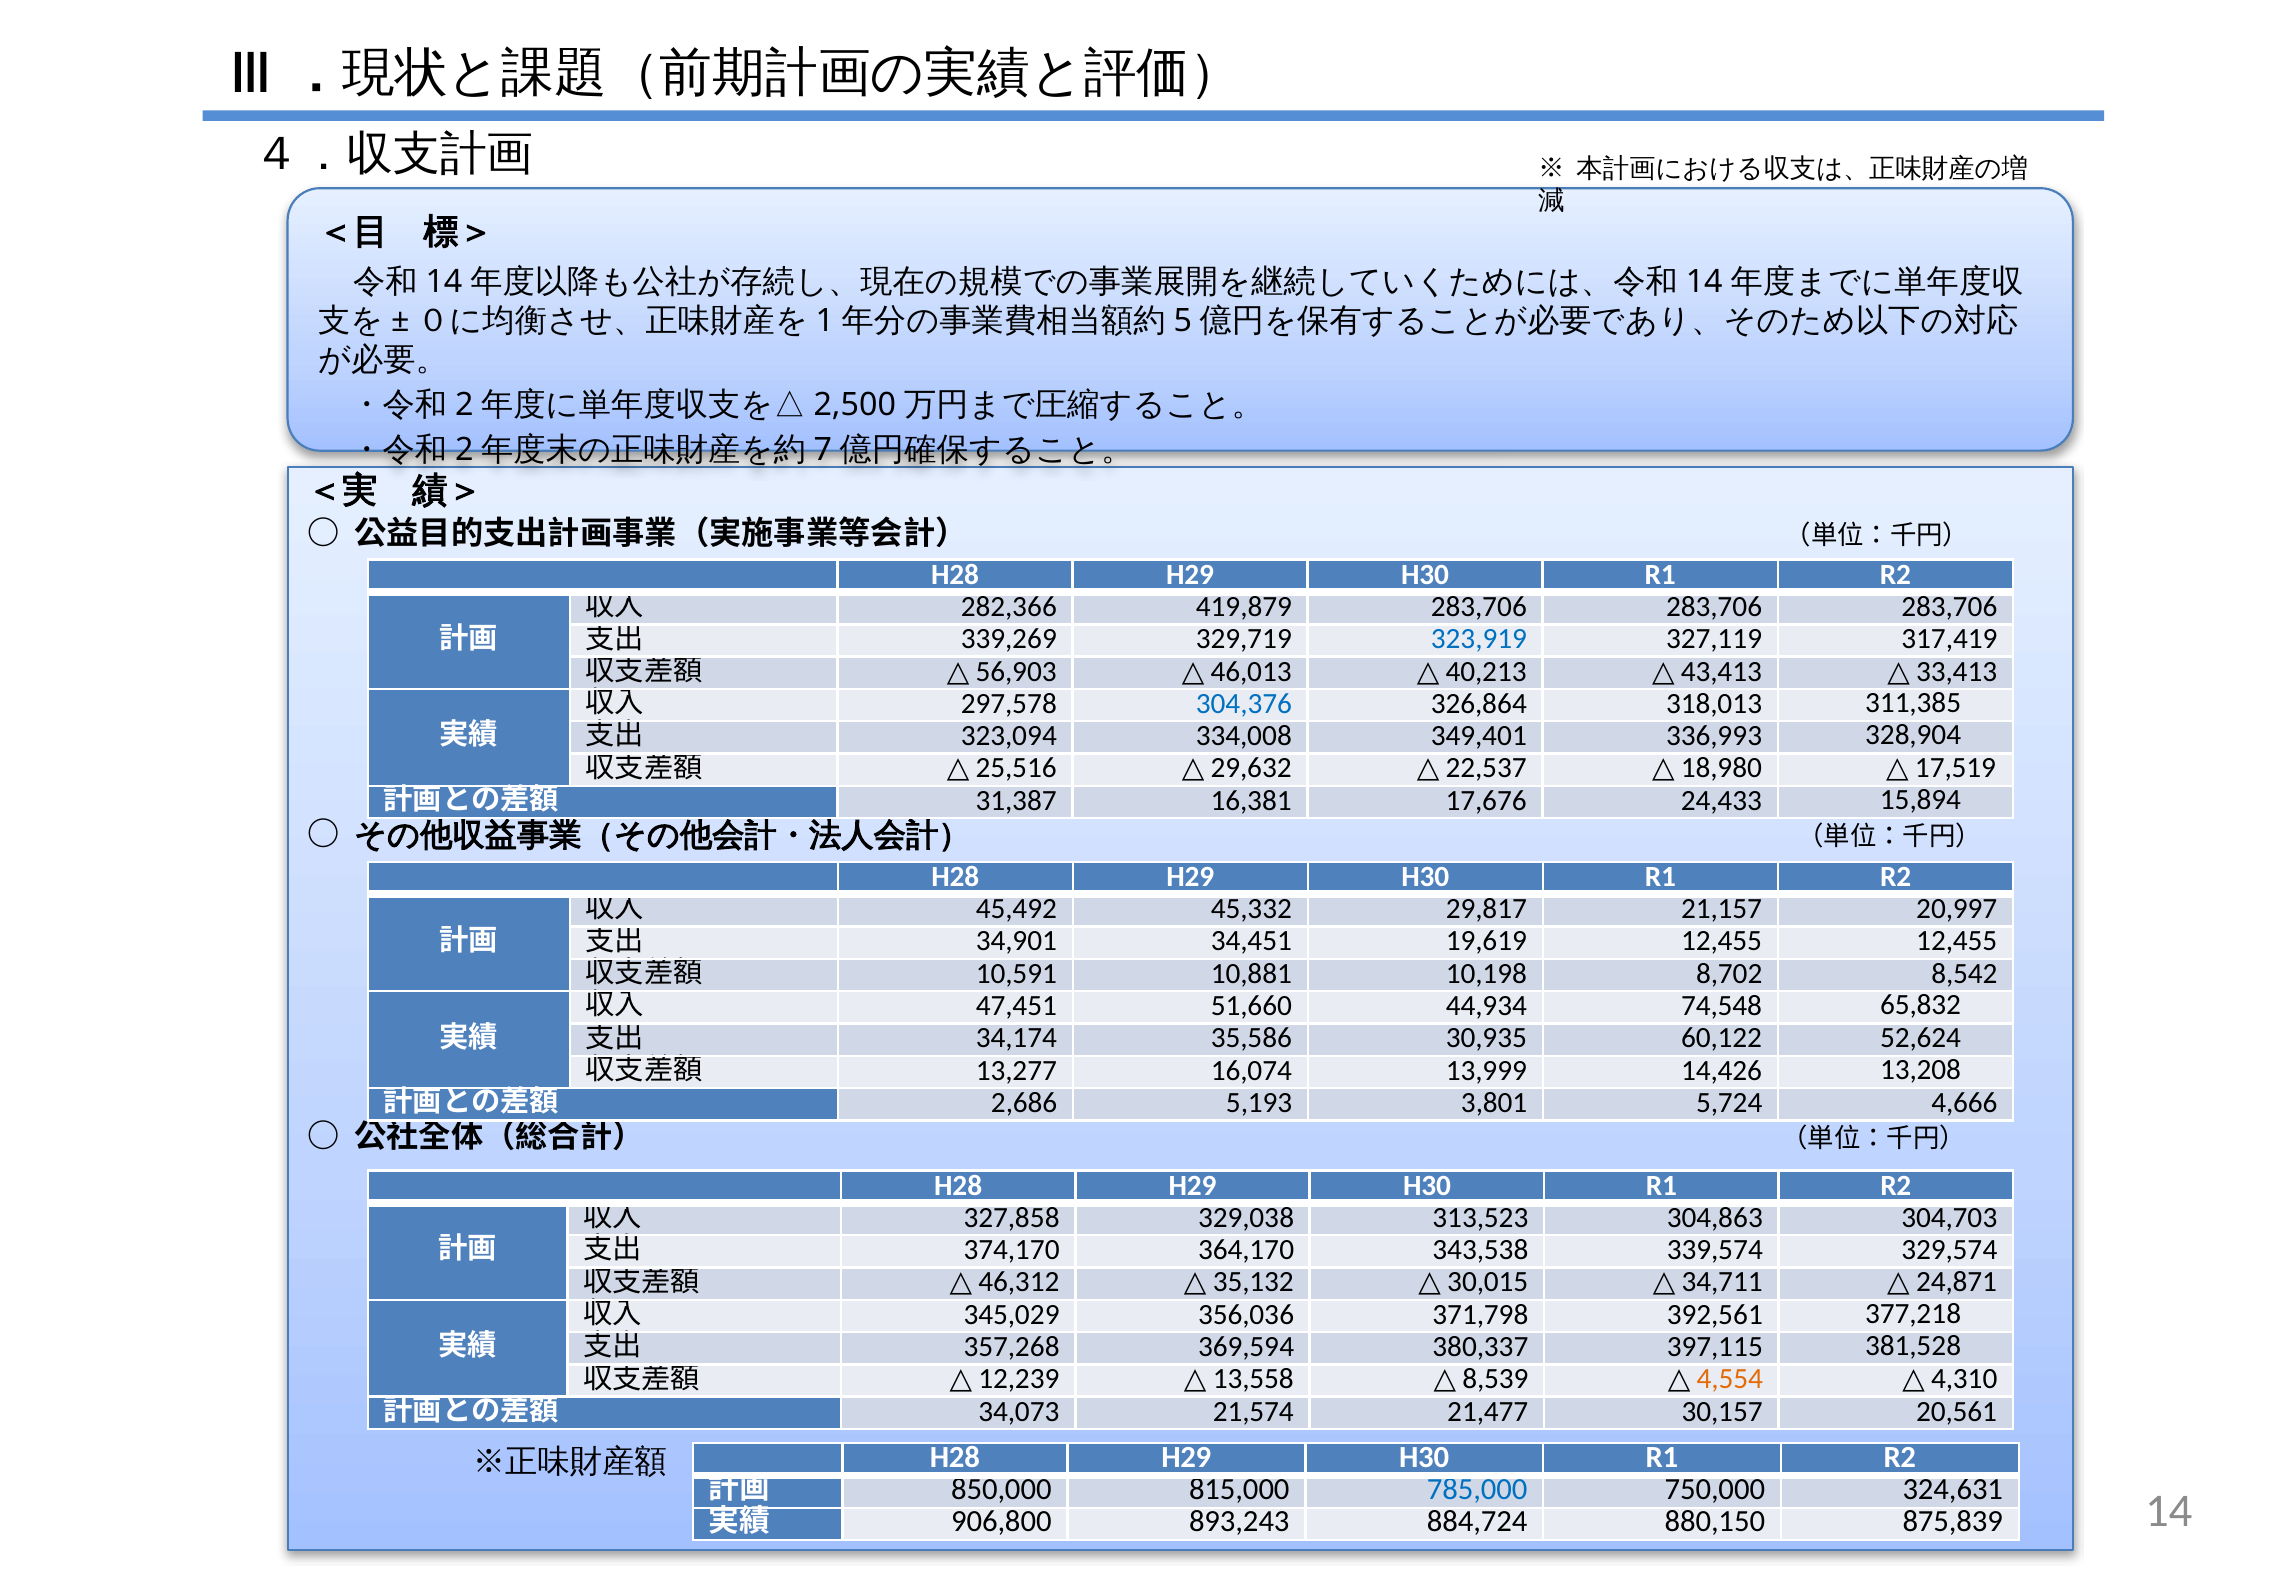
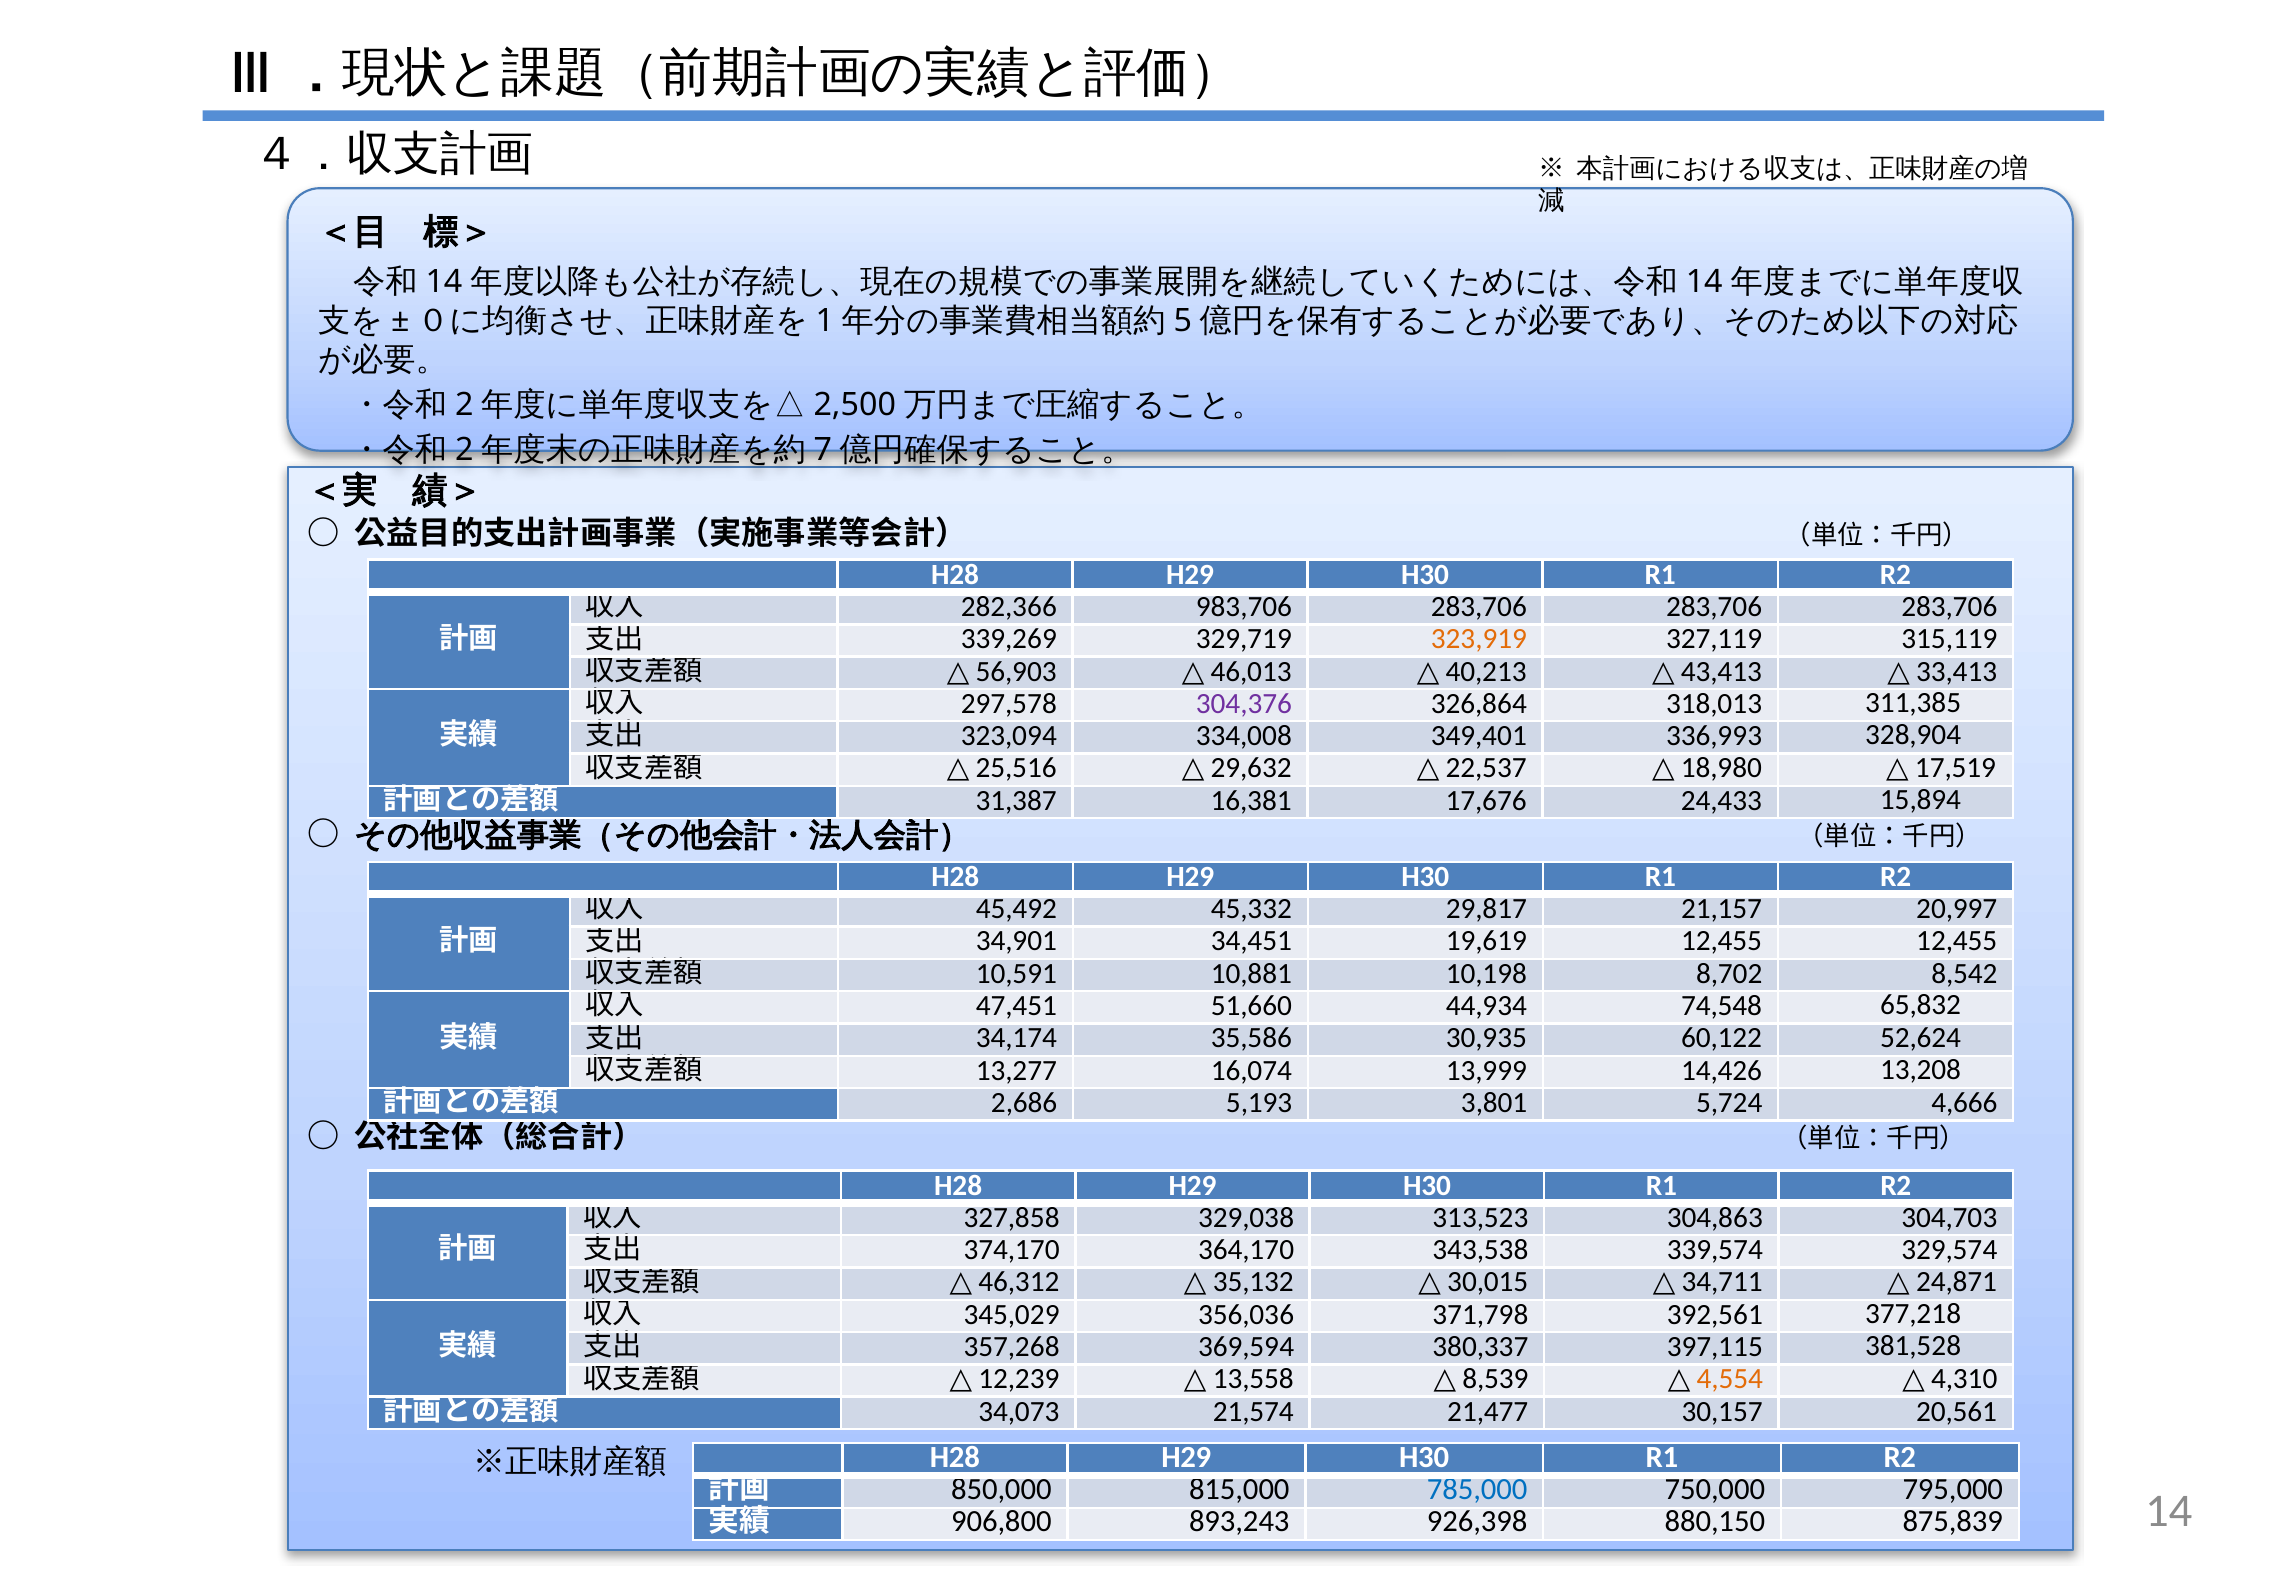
419,879: 419,879 -> 983,706
323,919 colour: blue -> orange
317,419: 317,419 -> 315,119
304,376 colour: blue -> purple
324,631: 324,631 -> 795,000
884,724: 884,724 -> 926,398
